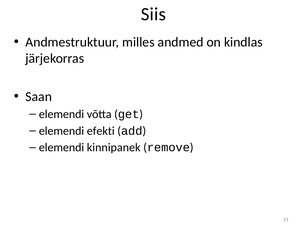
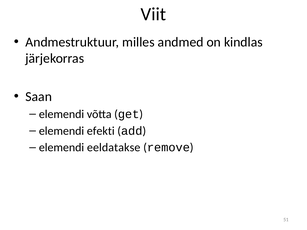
Siis: Siis -> Viit
kinnipanek: kinnipanek -> eeldatakse
